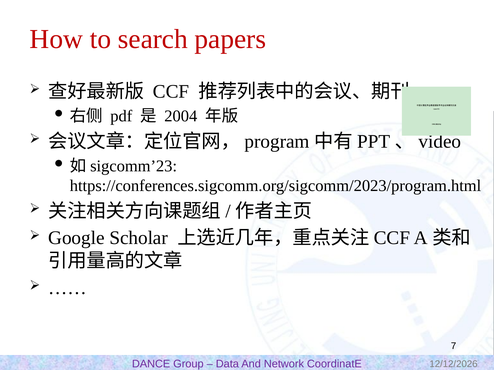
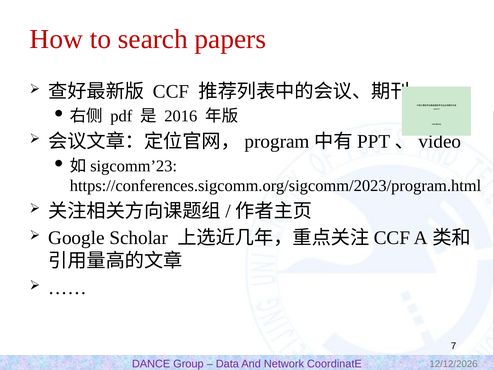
2004: 2004 -> 2016
